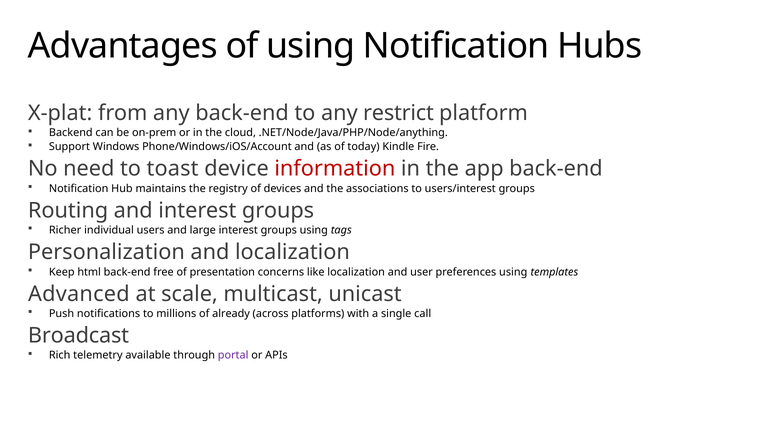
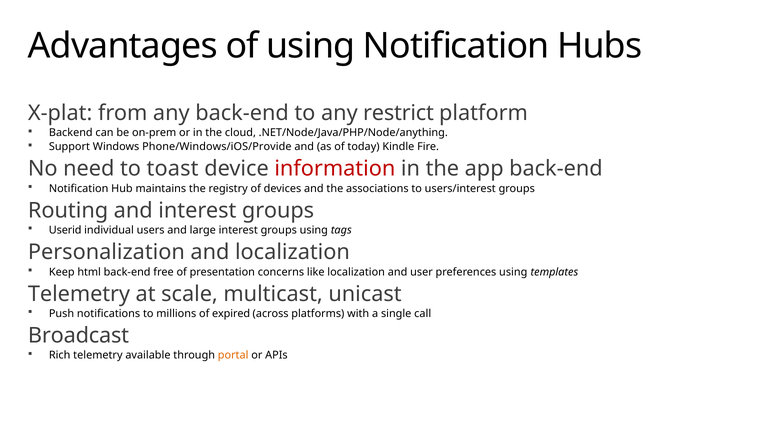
Phone/Windows/iOS/Account: Phone/Windows/iOS/Account -> Phone/Windows/iOS/Provide
Richer: Richer -> Userid
Advanced at (79, 294): Advanced -> Telemetry
already: already -> expired
portal colour: purple -> orange
